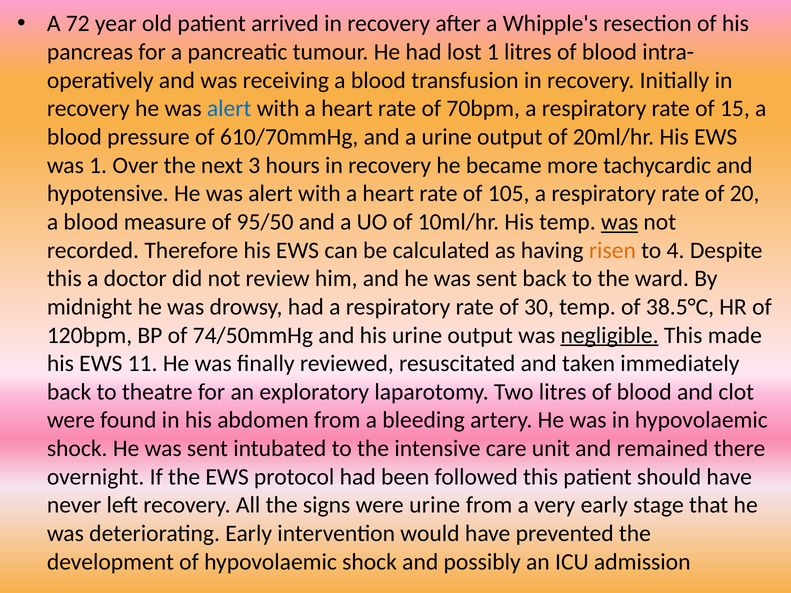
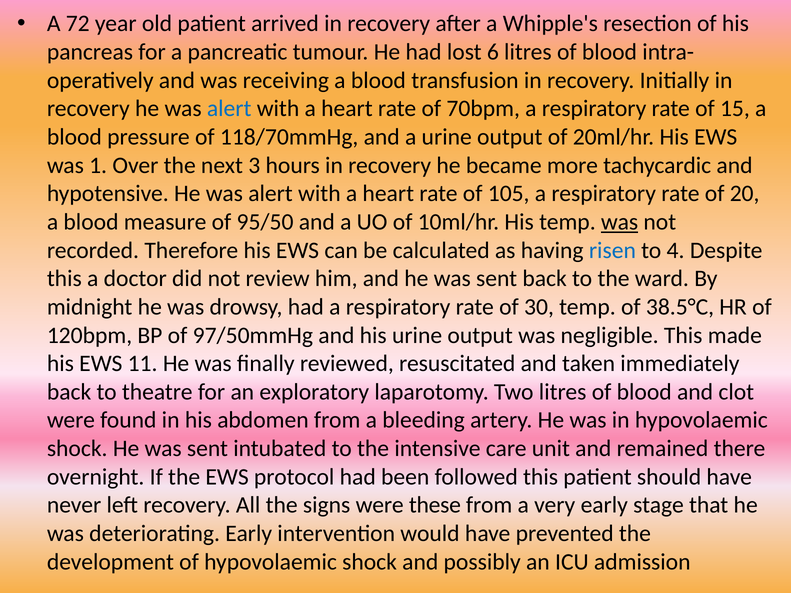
lost 1: 1 -> 6
610/70mmHg: 610/70mmHg -> 118/70mmHg
risen colour: orange -> blue
74/50mmHg: 74/50mmHg -> 97/50mmHg
negligible underline: present -> none
were urine: urine -> these
